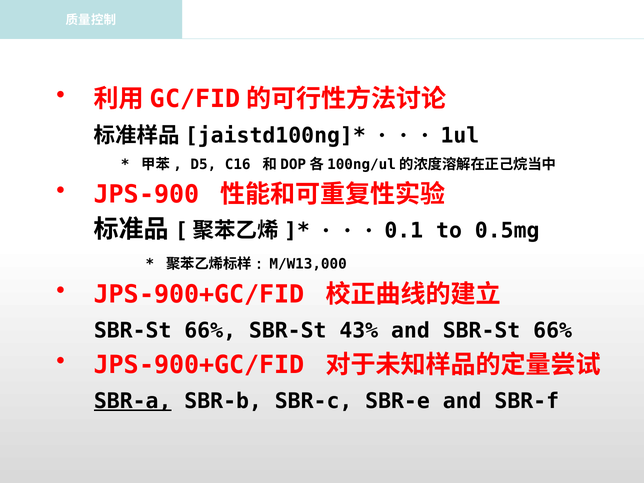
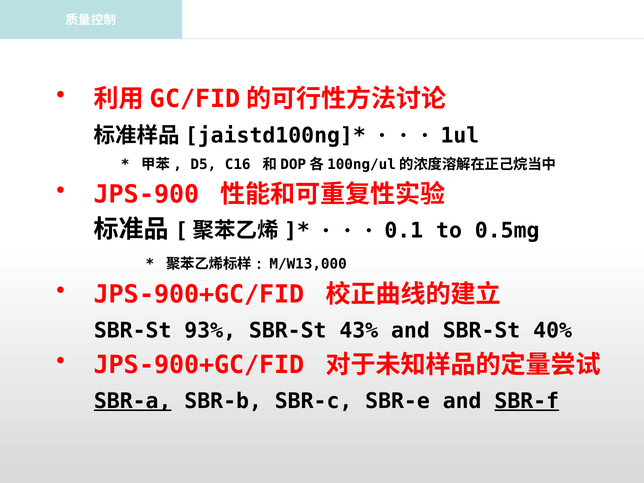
66% at (210, 331): 66% -> 93%
and SBR-St 66%: 66% -> 40%
SBR-f underline: none -> present
